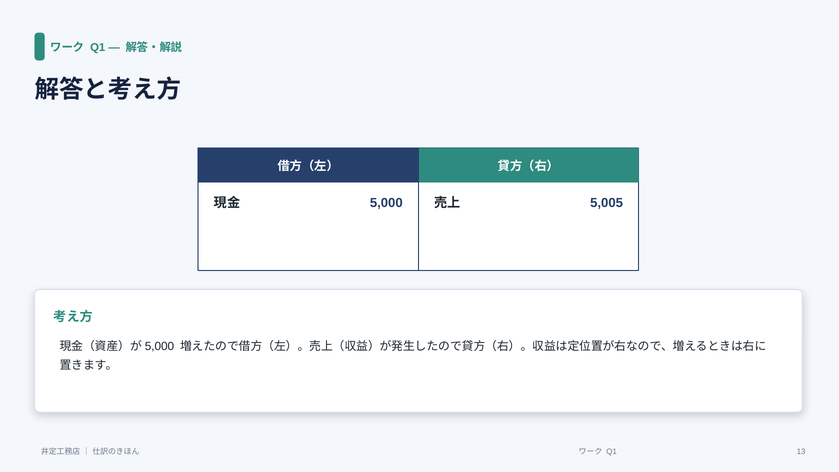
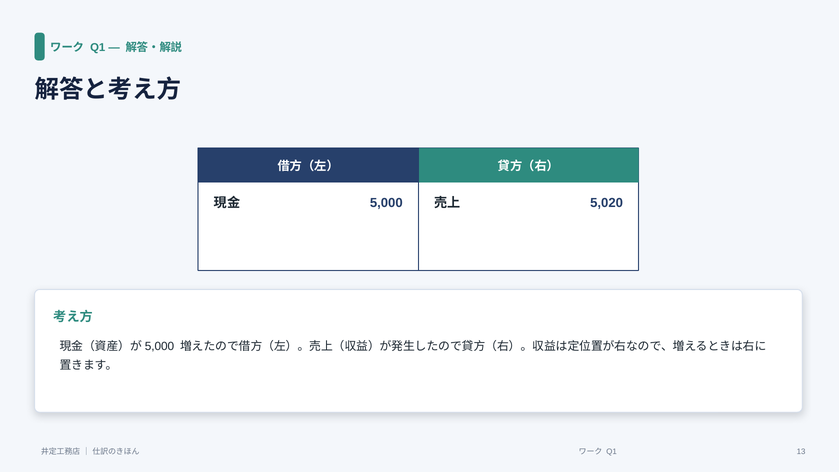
5,005: 5,005 -> 5,020
